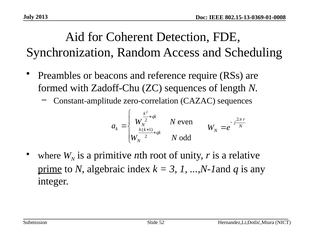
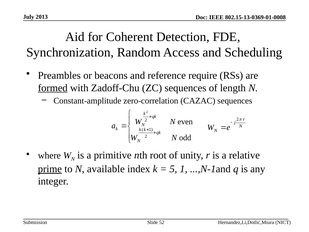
formed underline: none -> present
algebraic: algebraic -> available
3: 3 -> 5
